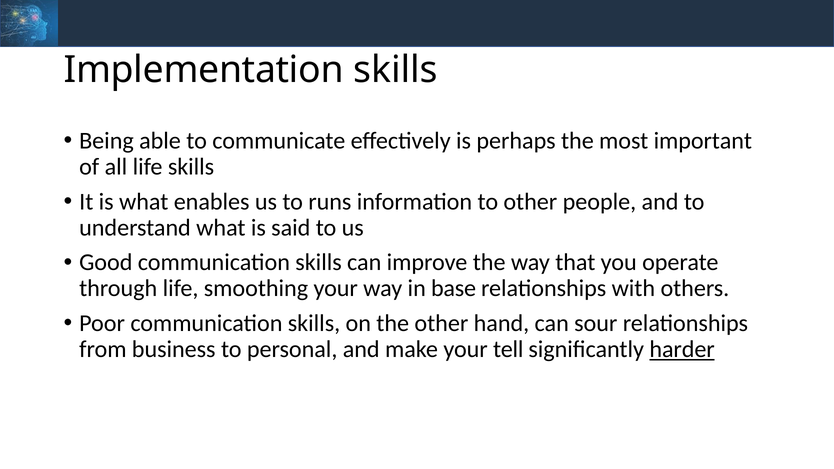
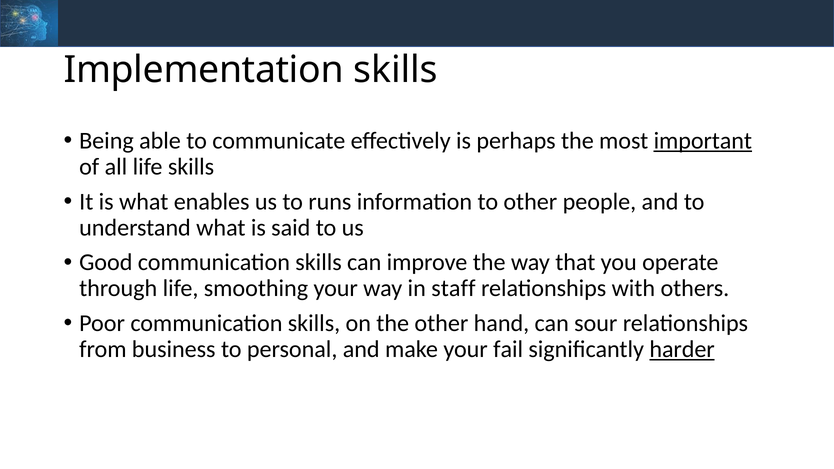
important underline: none -> present
base: base -> staff
tell: tell -> fail
